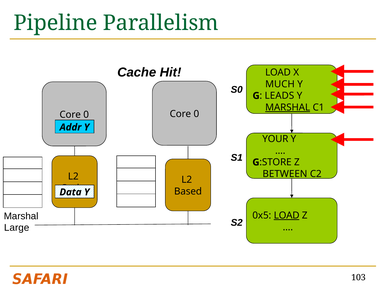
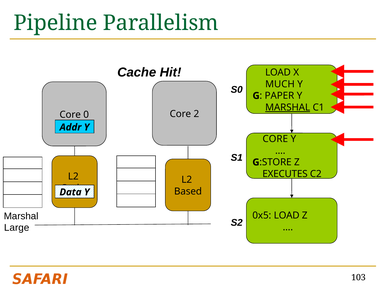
LEADS: LEADS -> PAPER
0 at (196, 114): 0 -> 2
YOUR at (275, 139): YOUR -> CORE
BETWEEN: BETWEEN -> EXECUTES
LOAD at (287, 215) underline: present -> none
